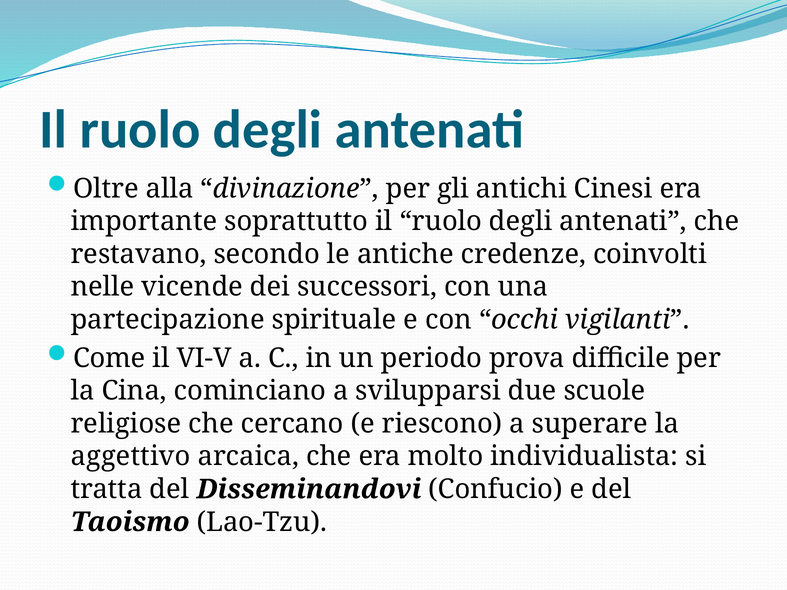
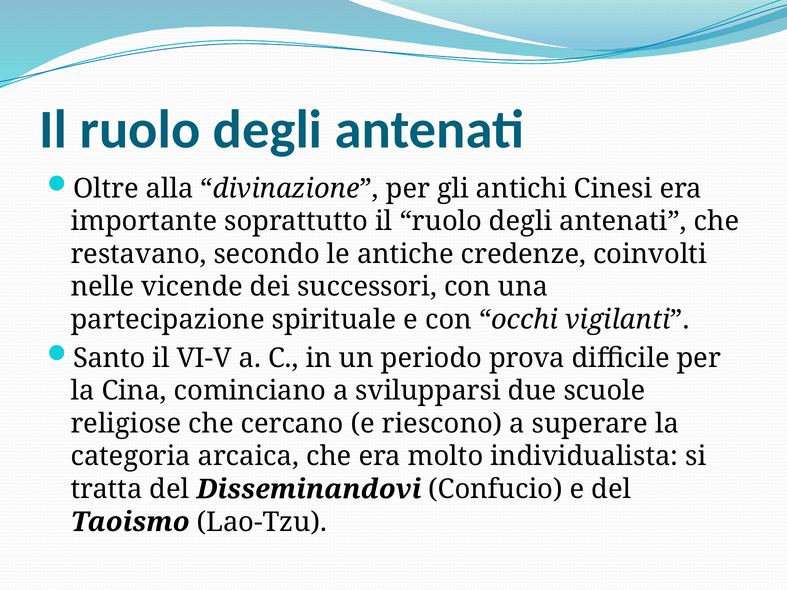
Come: Come -> Santo
aggettivo: aggettivo -> categoria
